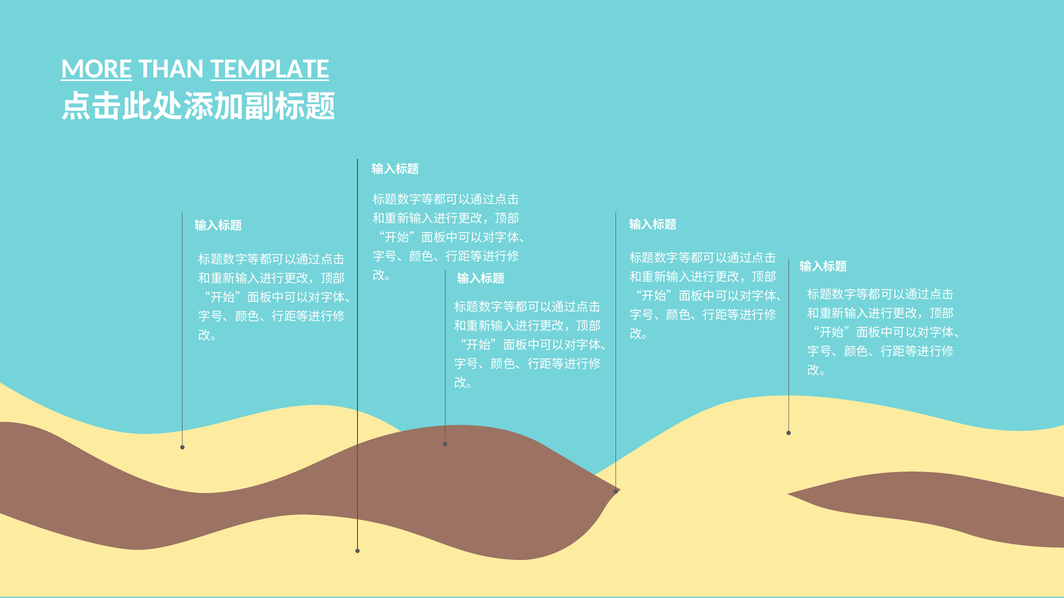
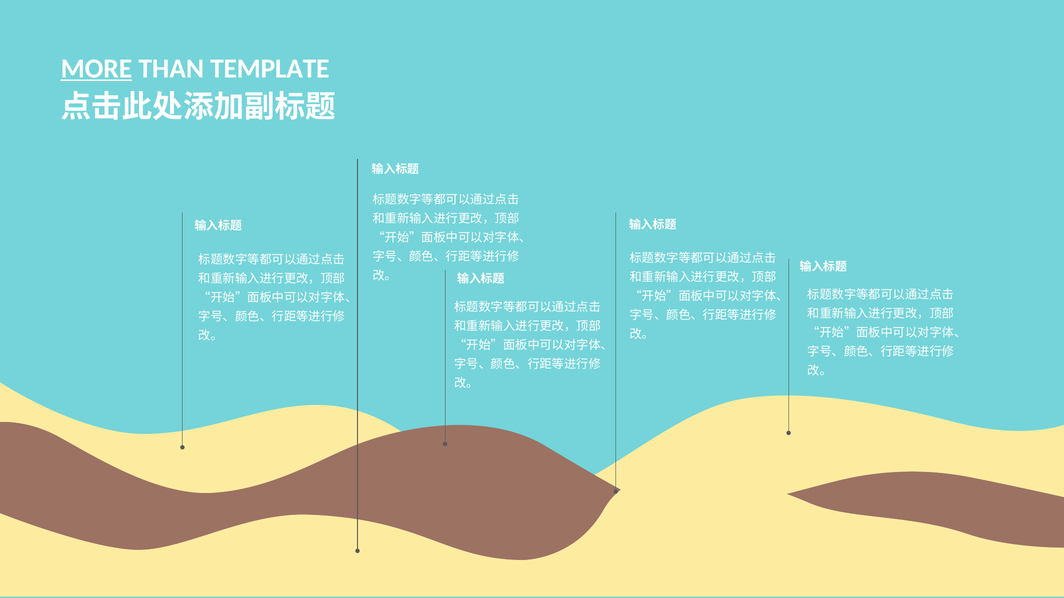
TEMPLATE underline: present -> none
